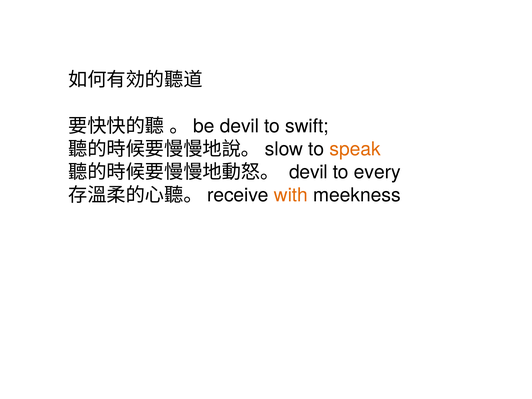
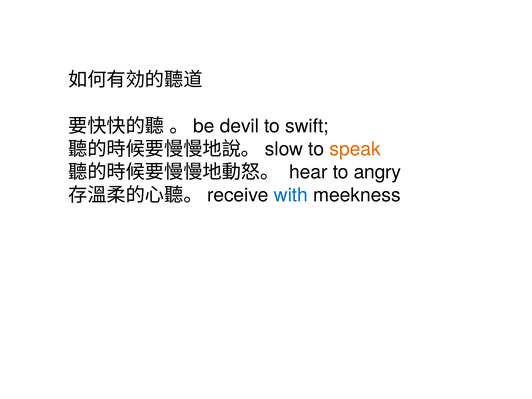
devil at (309, 172): devil -> hear
every: every -> angry
with colour: orange -> blue
